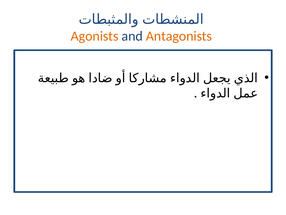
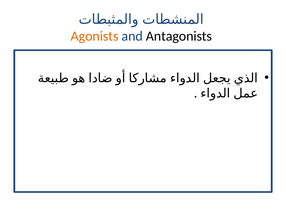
Antagonists colour: orange -> black
